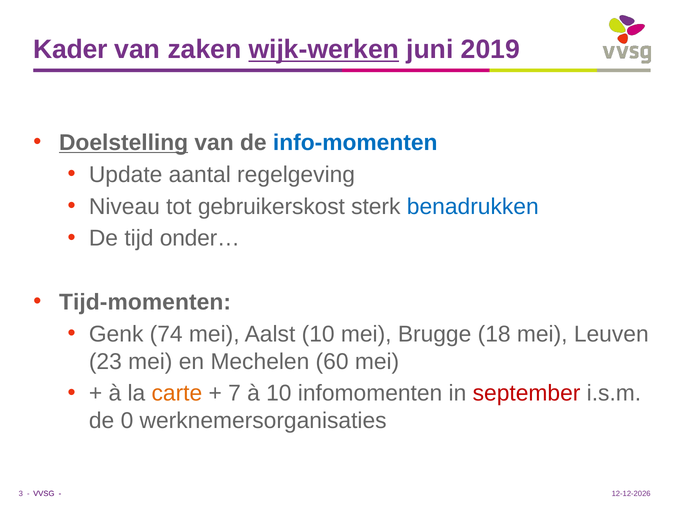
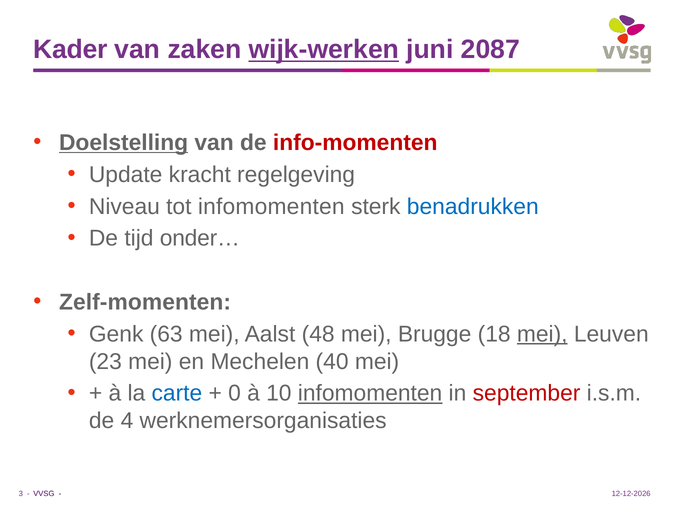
2019: 2019 -> 2087
info-momenten colour: blue -> red
aantal: aantal -> kracht
tot gebruikerskost: gebruikerskost -> infomomenten
Tijd-momenten: Tijd-momenten -> Zelf-momenten
74: 74 -> 63
Aalst 10: 10 -> 48
mei at (542, 334) underline: none -> present
60: 60 -> 40
carte colour: orange -> blue
7: 7 -> 0
infomomenten at (370, 393) underline: none -> present
0: 0 -> 4
